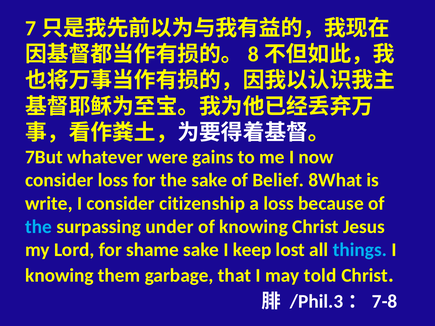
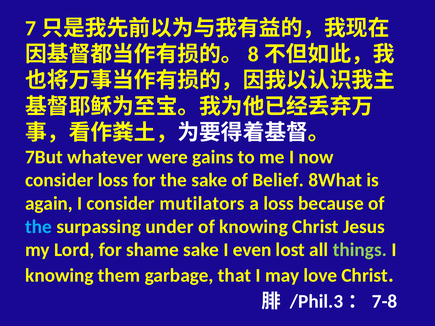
write: write -> again
citizenship: citizenship -> mutilators
keep: keep -> even
things colour: light blue -> light green
told: told -> love
